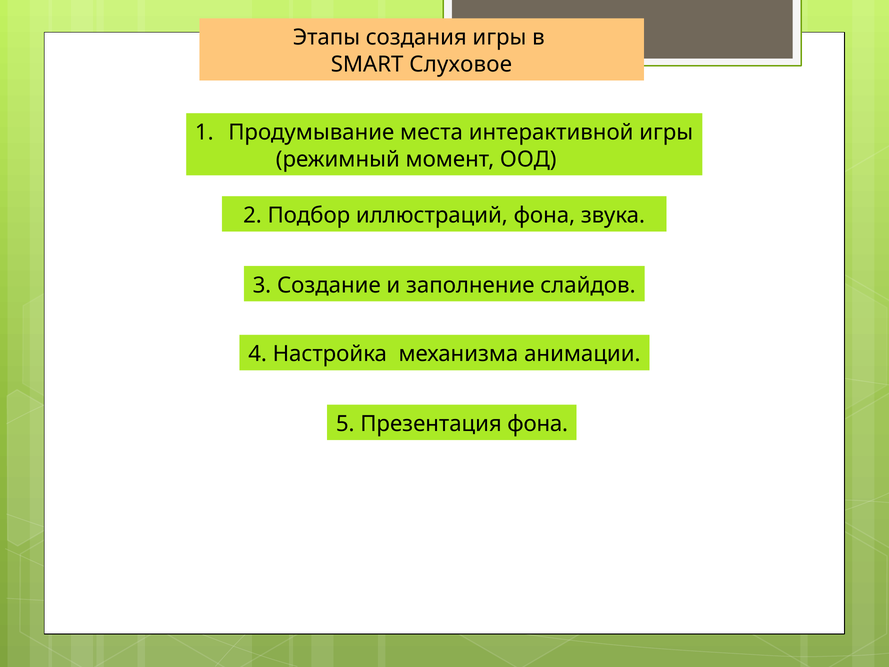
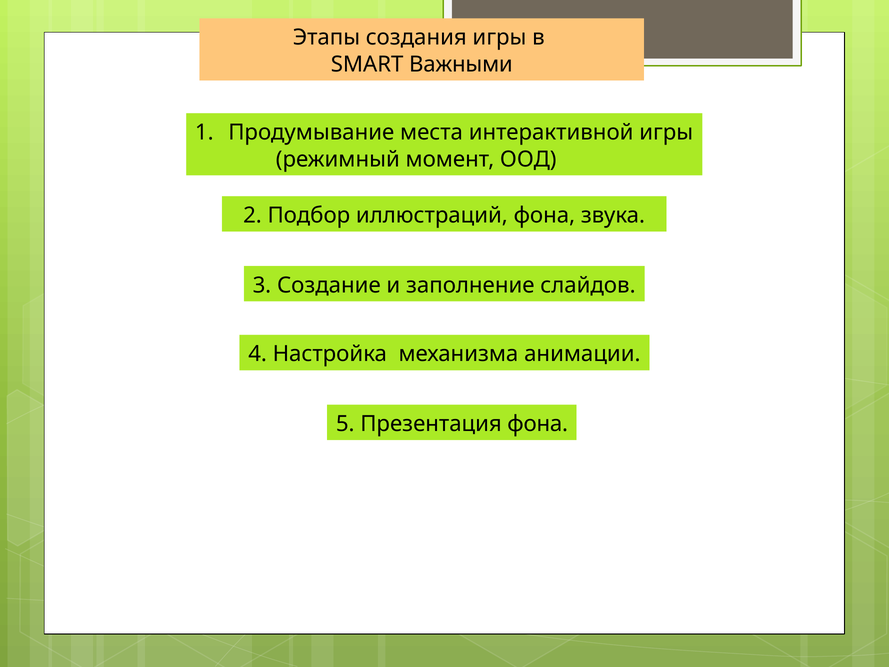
Слуховое: Слуховое -> Важными
